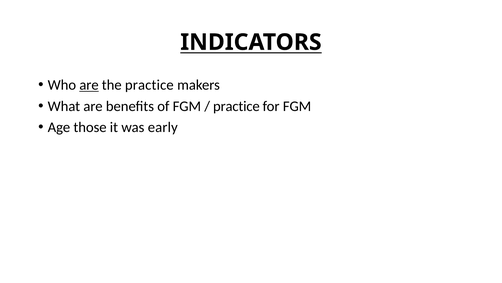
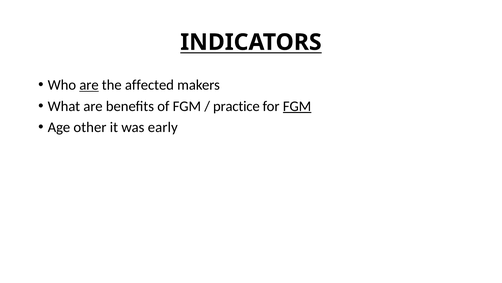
the practice: practice -> affected
FGM at (297, 106) underline: none -> present
those: those -> other
